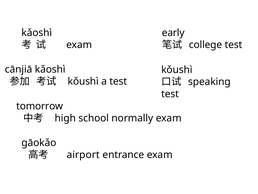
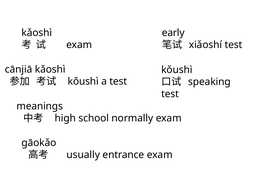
college: college -> xiǎoshí
tomorrow: tomorrow -> meanings
airport: airport -> usually
